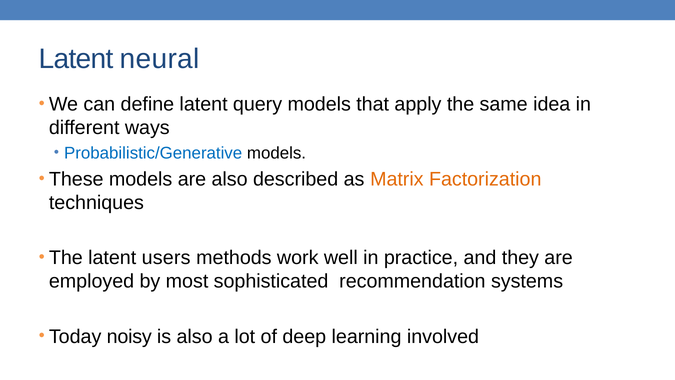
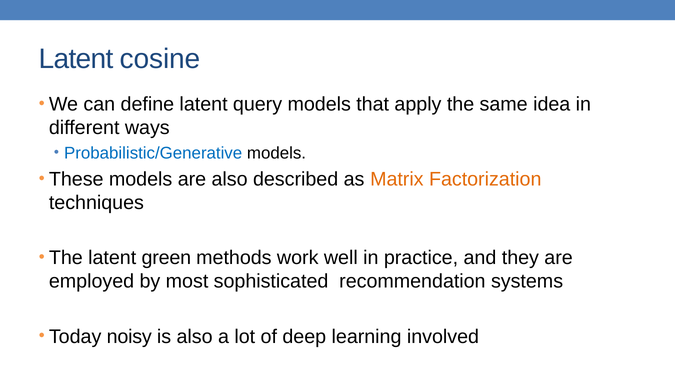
neural: neural -> cosine
users: users -> green
